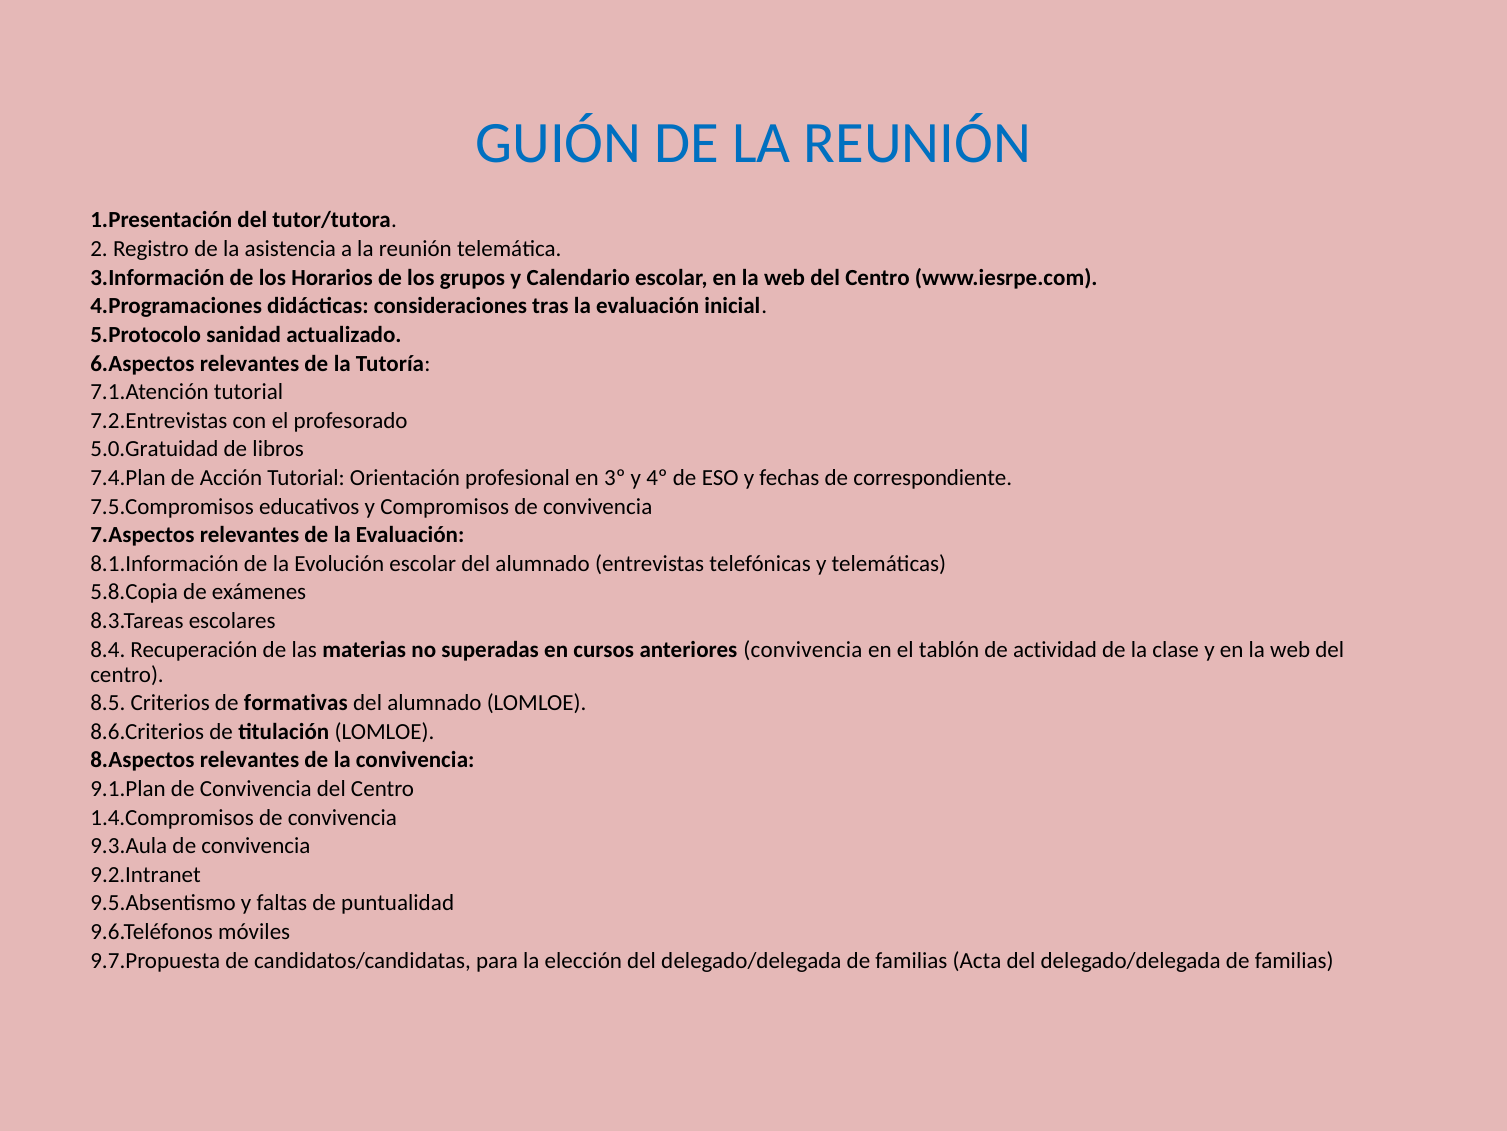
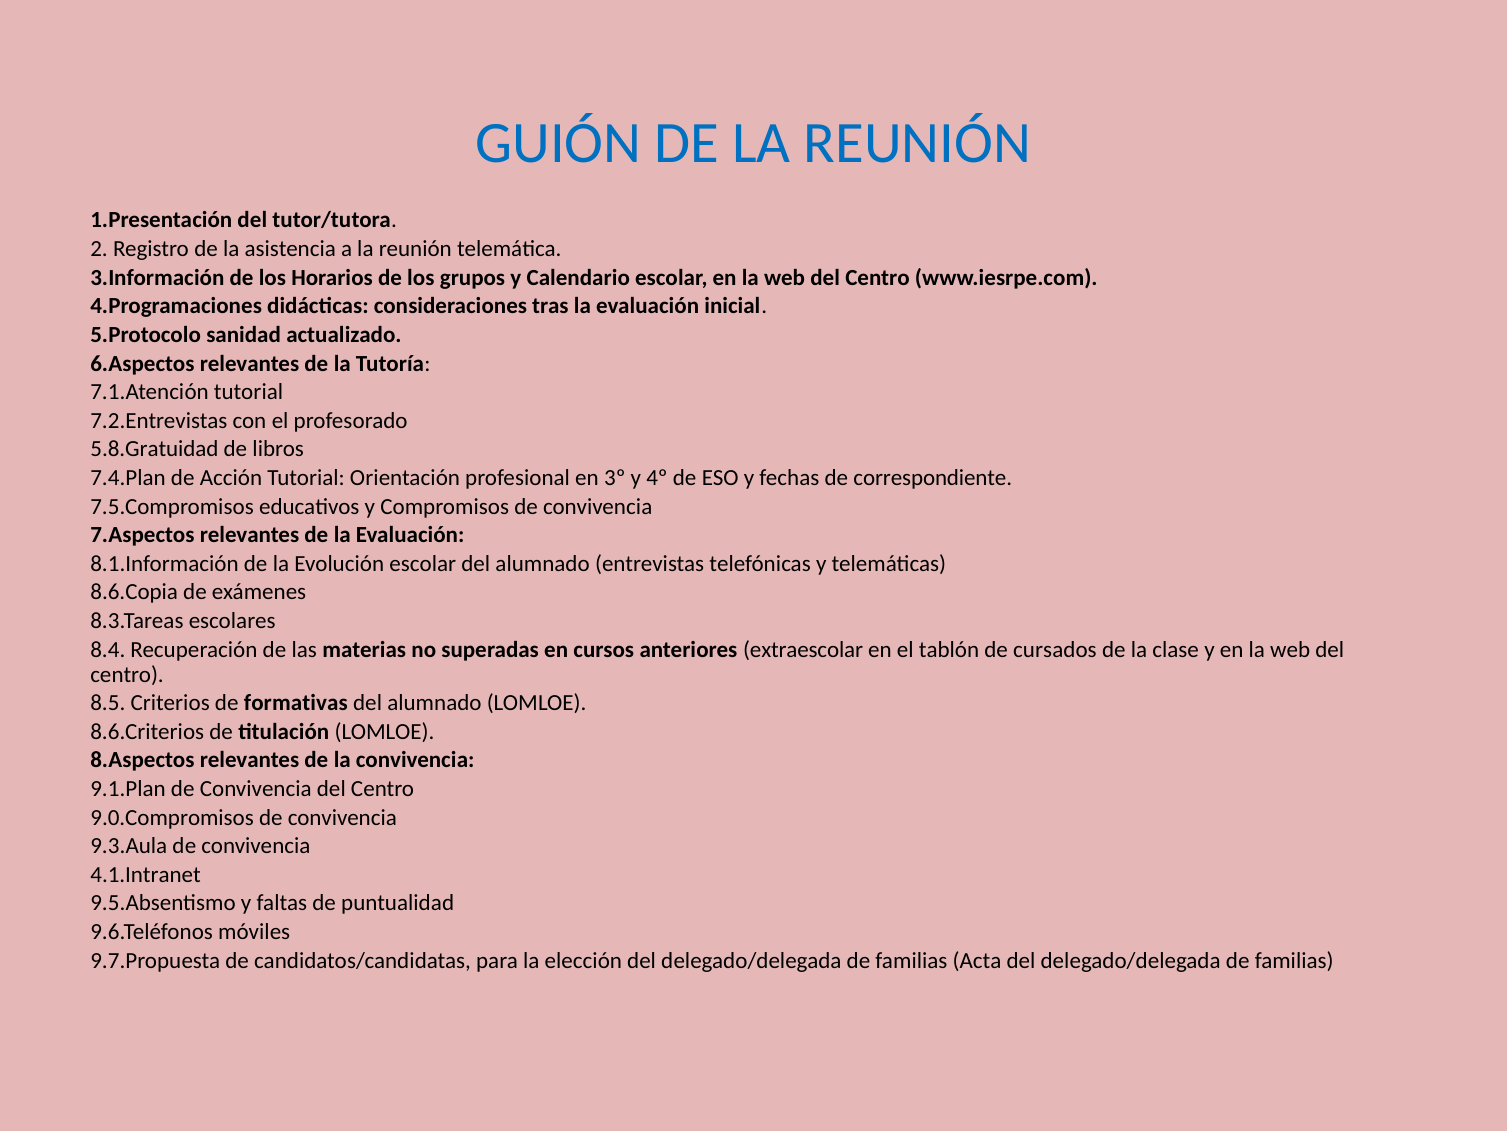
5.0.Gratuidad: 5.0.Gratuidad -> 5.8.Gratuidad
5.8.Copia: 5.8.Copia -> 8.6.Copia
anteriores convivencia: convivencia -> extraescolar
actividad: actividad -> cursados
1.4.Compromisos: 1.4.Compromisos -> 9.0.Compromisos
9.2.Intranet: 9.2.Intranet -> 4.1.Intranet
